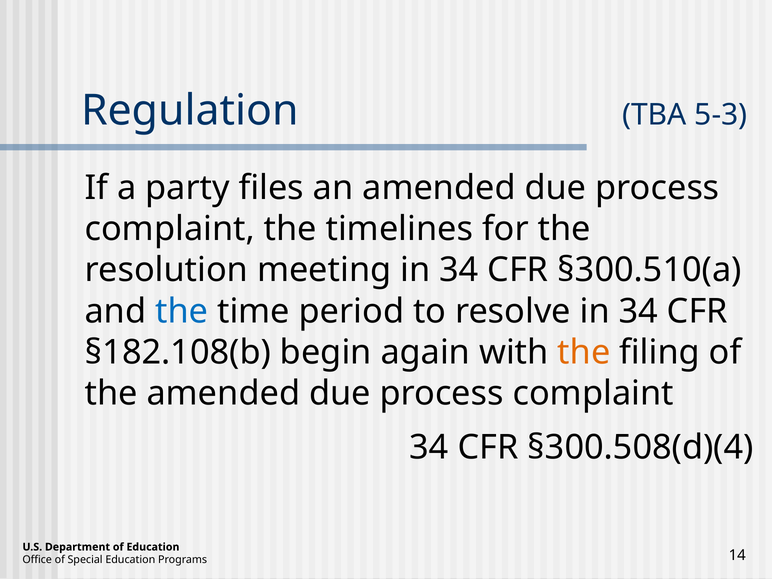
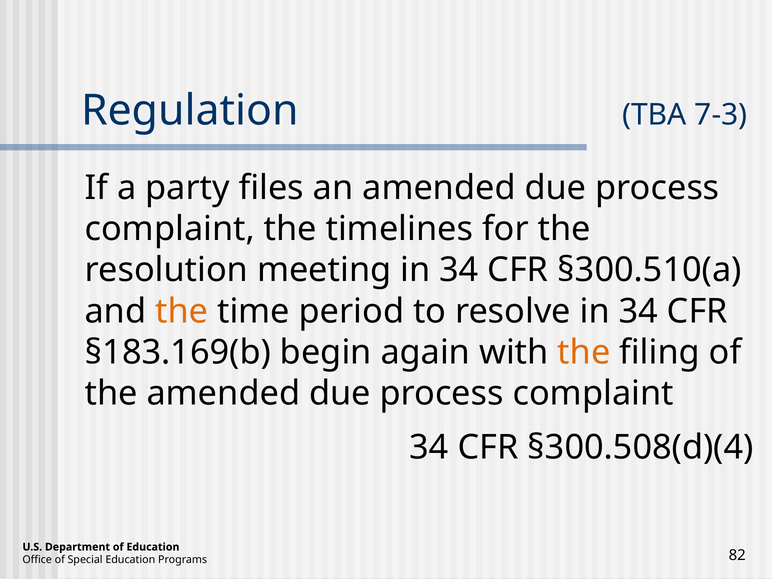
5-3: 5-3 -> 7-3
the at (182, 311) colour: blue -> orange
§182.108(b: §182.108(b -> §183.169(b
14: 14 -> 82
